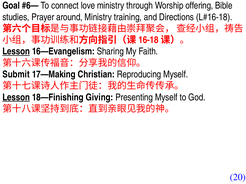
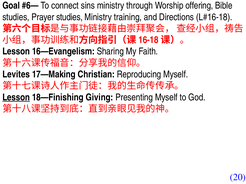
love: love -> sins
Prayer around: around -> studies
Lesson at (16, 52) underline: present -> none
Submit: Submit -> Levites
